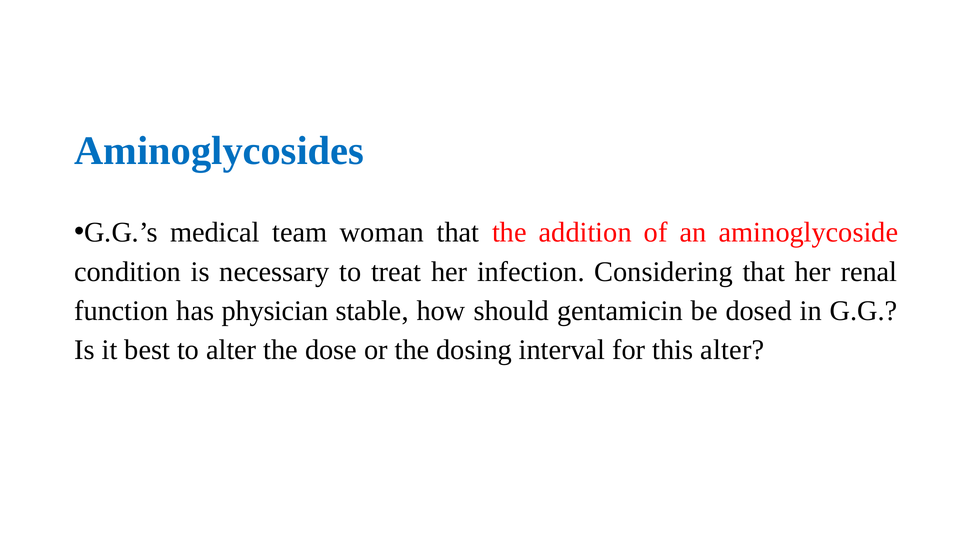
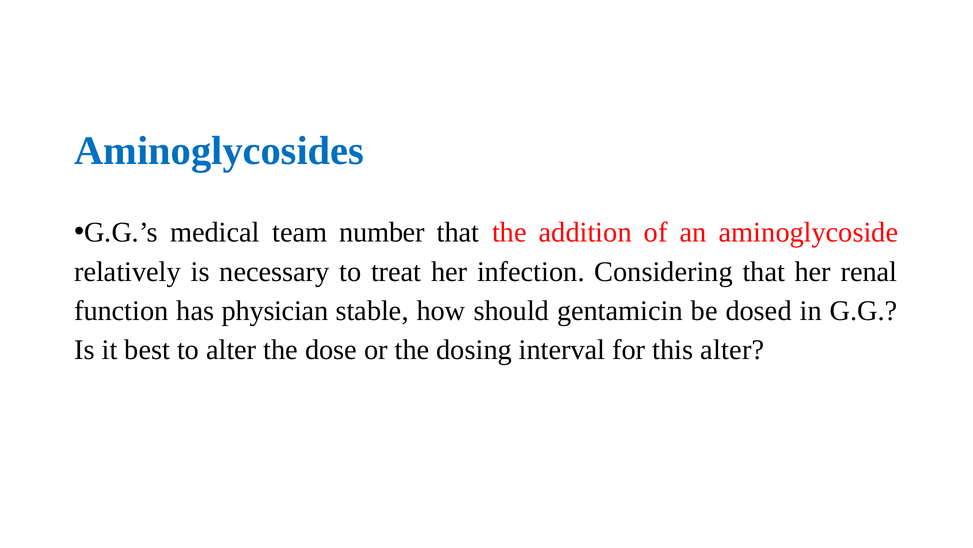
woman: woman -> number
condition: condition -> relatively
